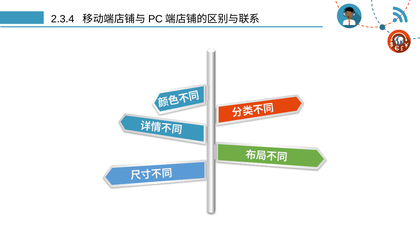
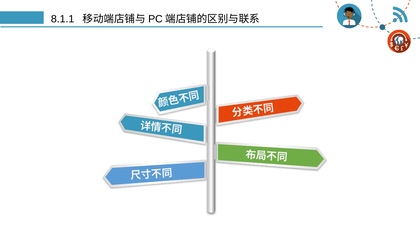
2.3.4: 2.3.4 -> 8.1.1
